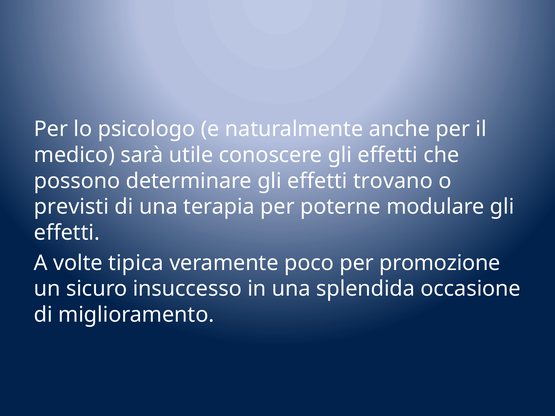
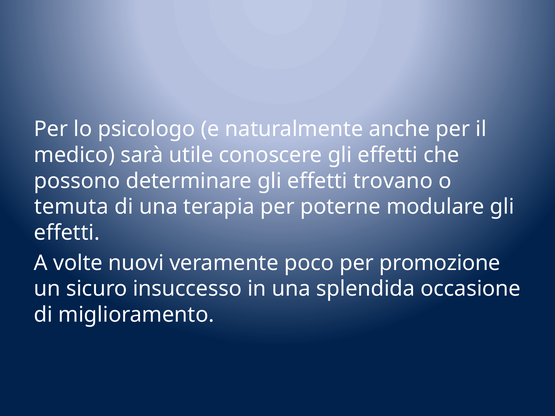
previsti: previsti -> temuta
tipica: tipica -> nuovi
